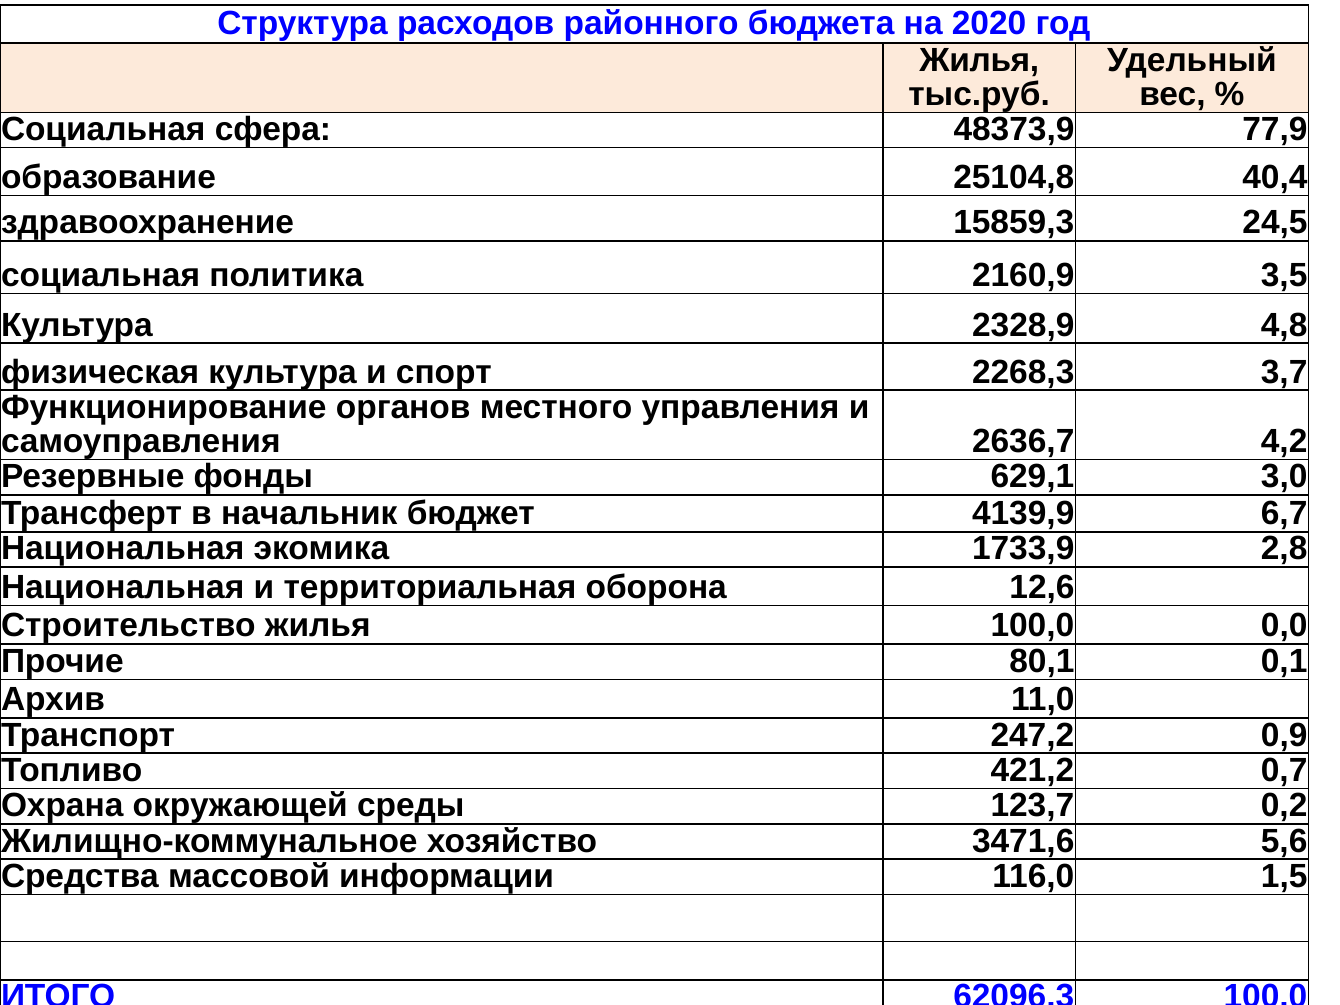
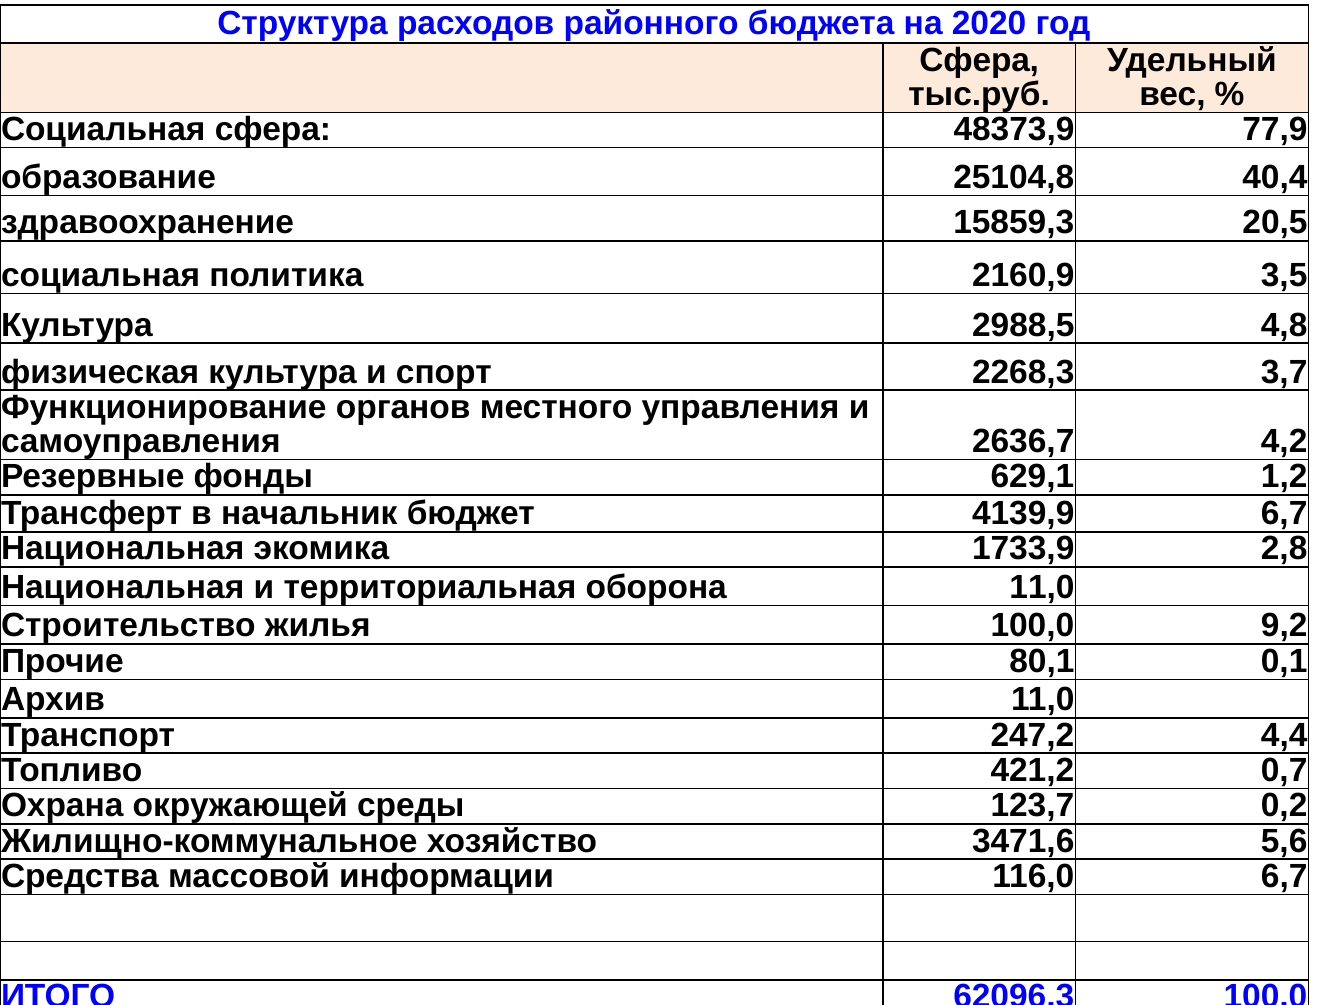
Жилья at (979, 61): Жилья -> Сфера
24,5: 24,5 -> 20,5
2328,9: 2328,9 -> 2988,5
3,0: 3,0 -> 1,2
оборона 12,6: 12,6 -> 11,0
0,0: 0,0 -> 9,2
0,9: 0,9 -> 4,4
116,0 1,5: 1,5 -> 6,7
